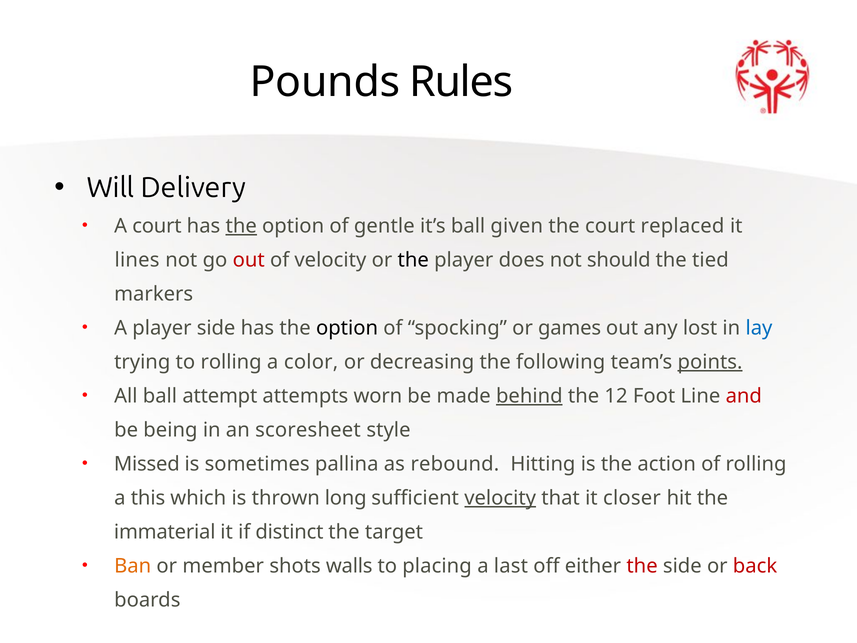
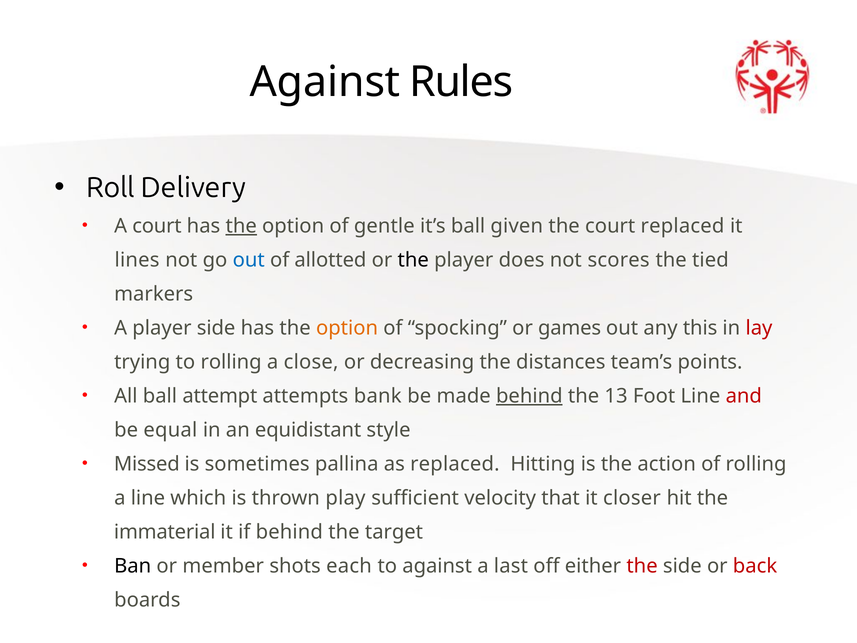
Pounds at (325, 82): Pounds -> Against
Will: Will -> Roll
out at (249, 260) colour: red -> blue
of velocity: velocity -> allotted
should: should -> scores
option at (347, 328) colour: black -> orange
lost: lost -> this
lay colour: blue -> red
color: color -> close
following: following -> distances
points underline: present -> none
worn: worn -> bank
12: 12 -> 13
being: being -> equal
scoresheet: scoresheet -> equidistant
as rebound: rebound -> replaced
a this: this -> line
long: long -> play
velocity at (500, 498) underline: present -> none
if distinct: distinct -> behind
Ban colour: orange -> black
walls: walls -> each
to placing: placing -> against
